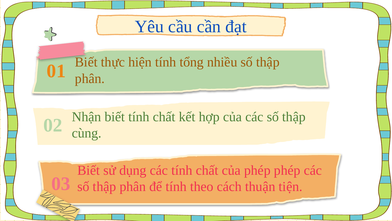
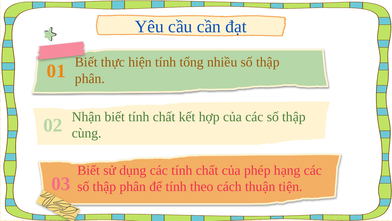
phép phép: phép -> hạng
